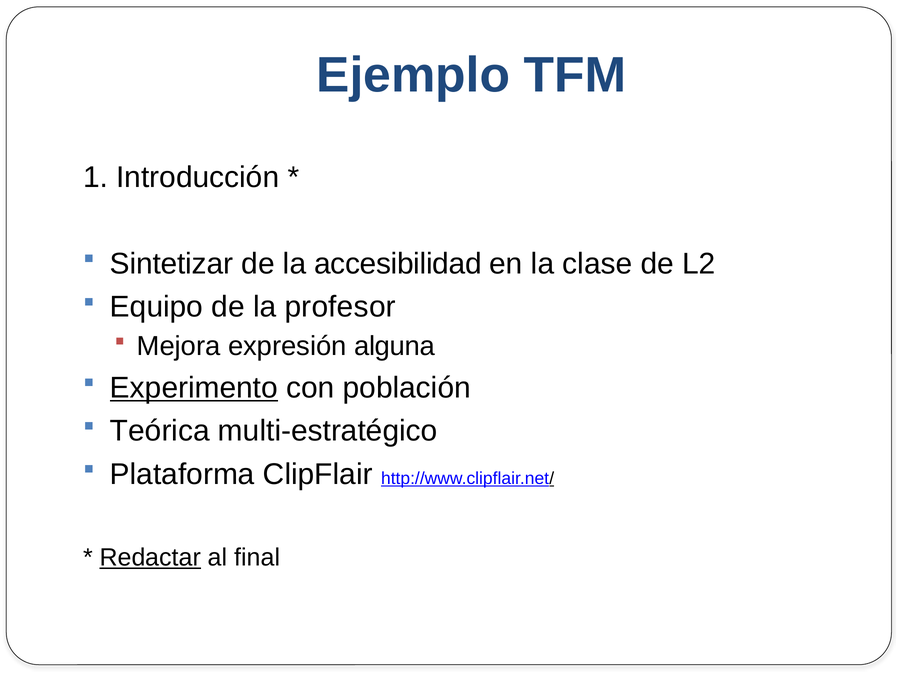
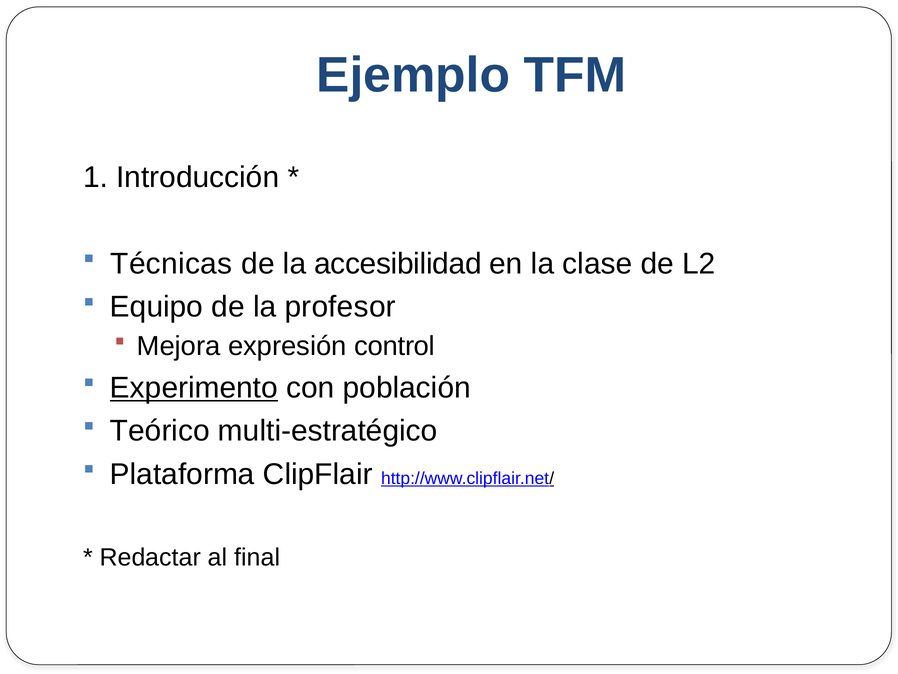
Sintetizar: Sintetizar -> Técnicas
alguna: alguna -> control
Teórica: Teórica -> Teórico
Redactar underline: present -> none
